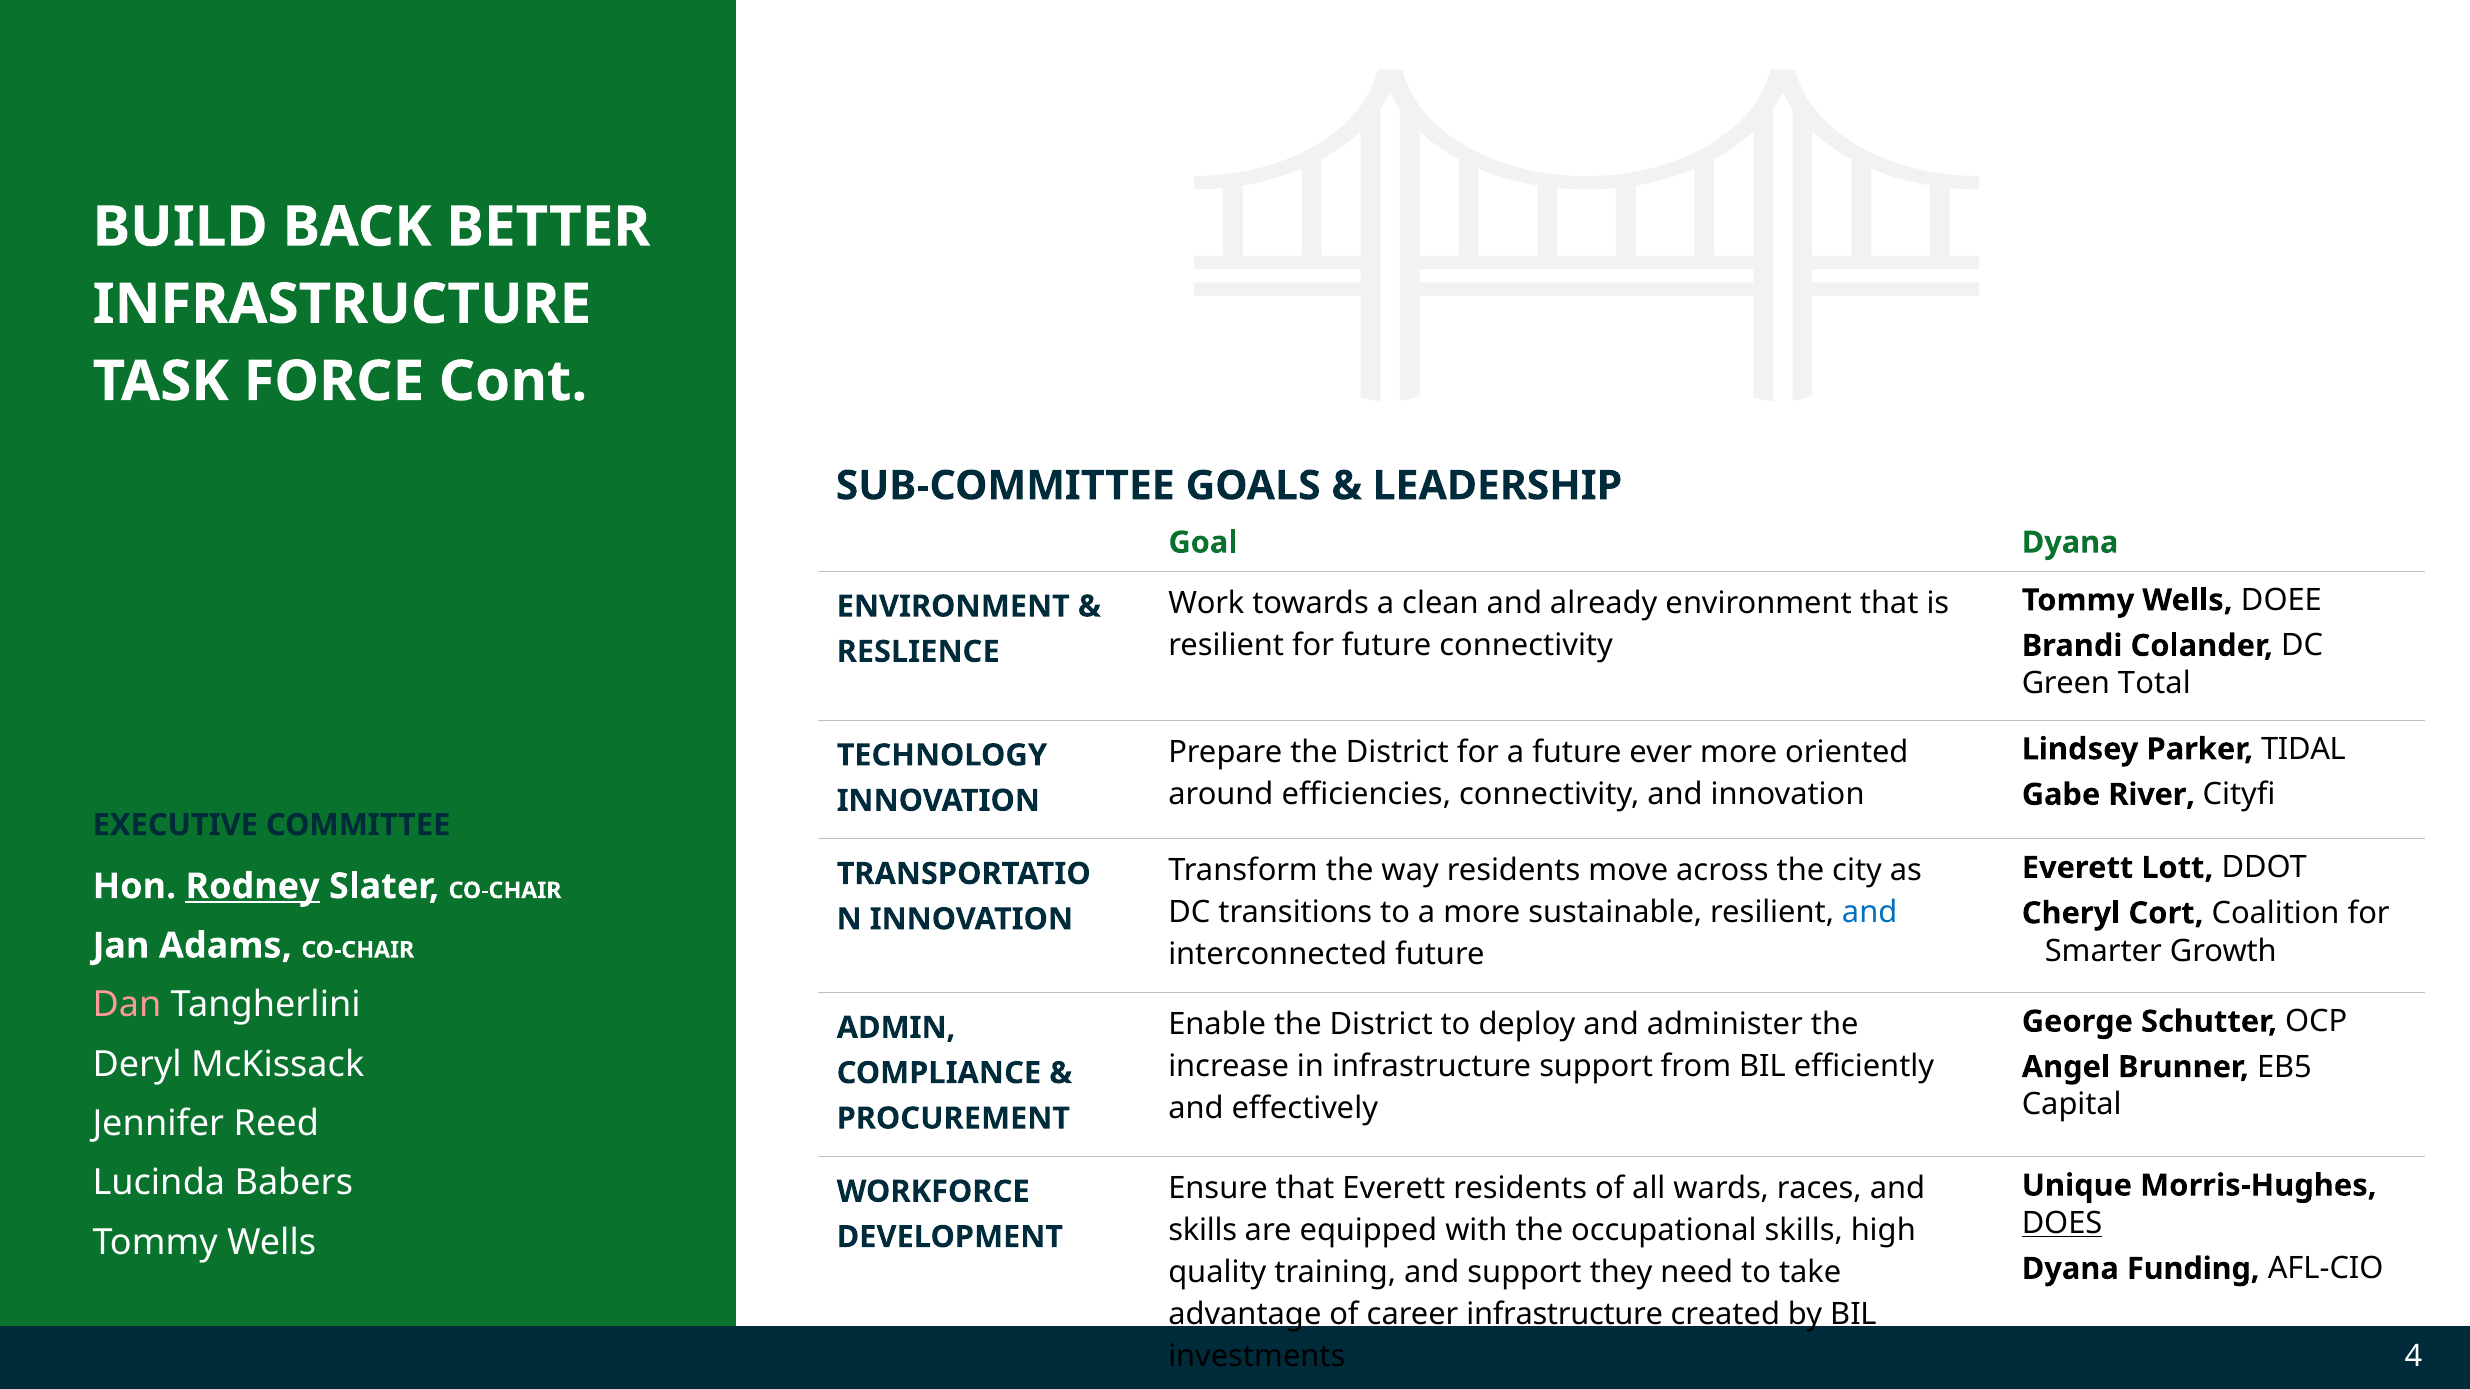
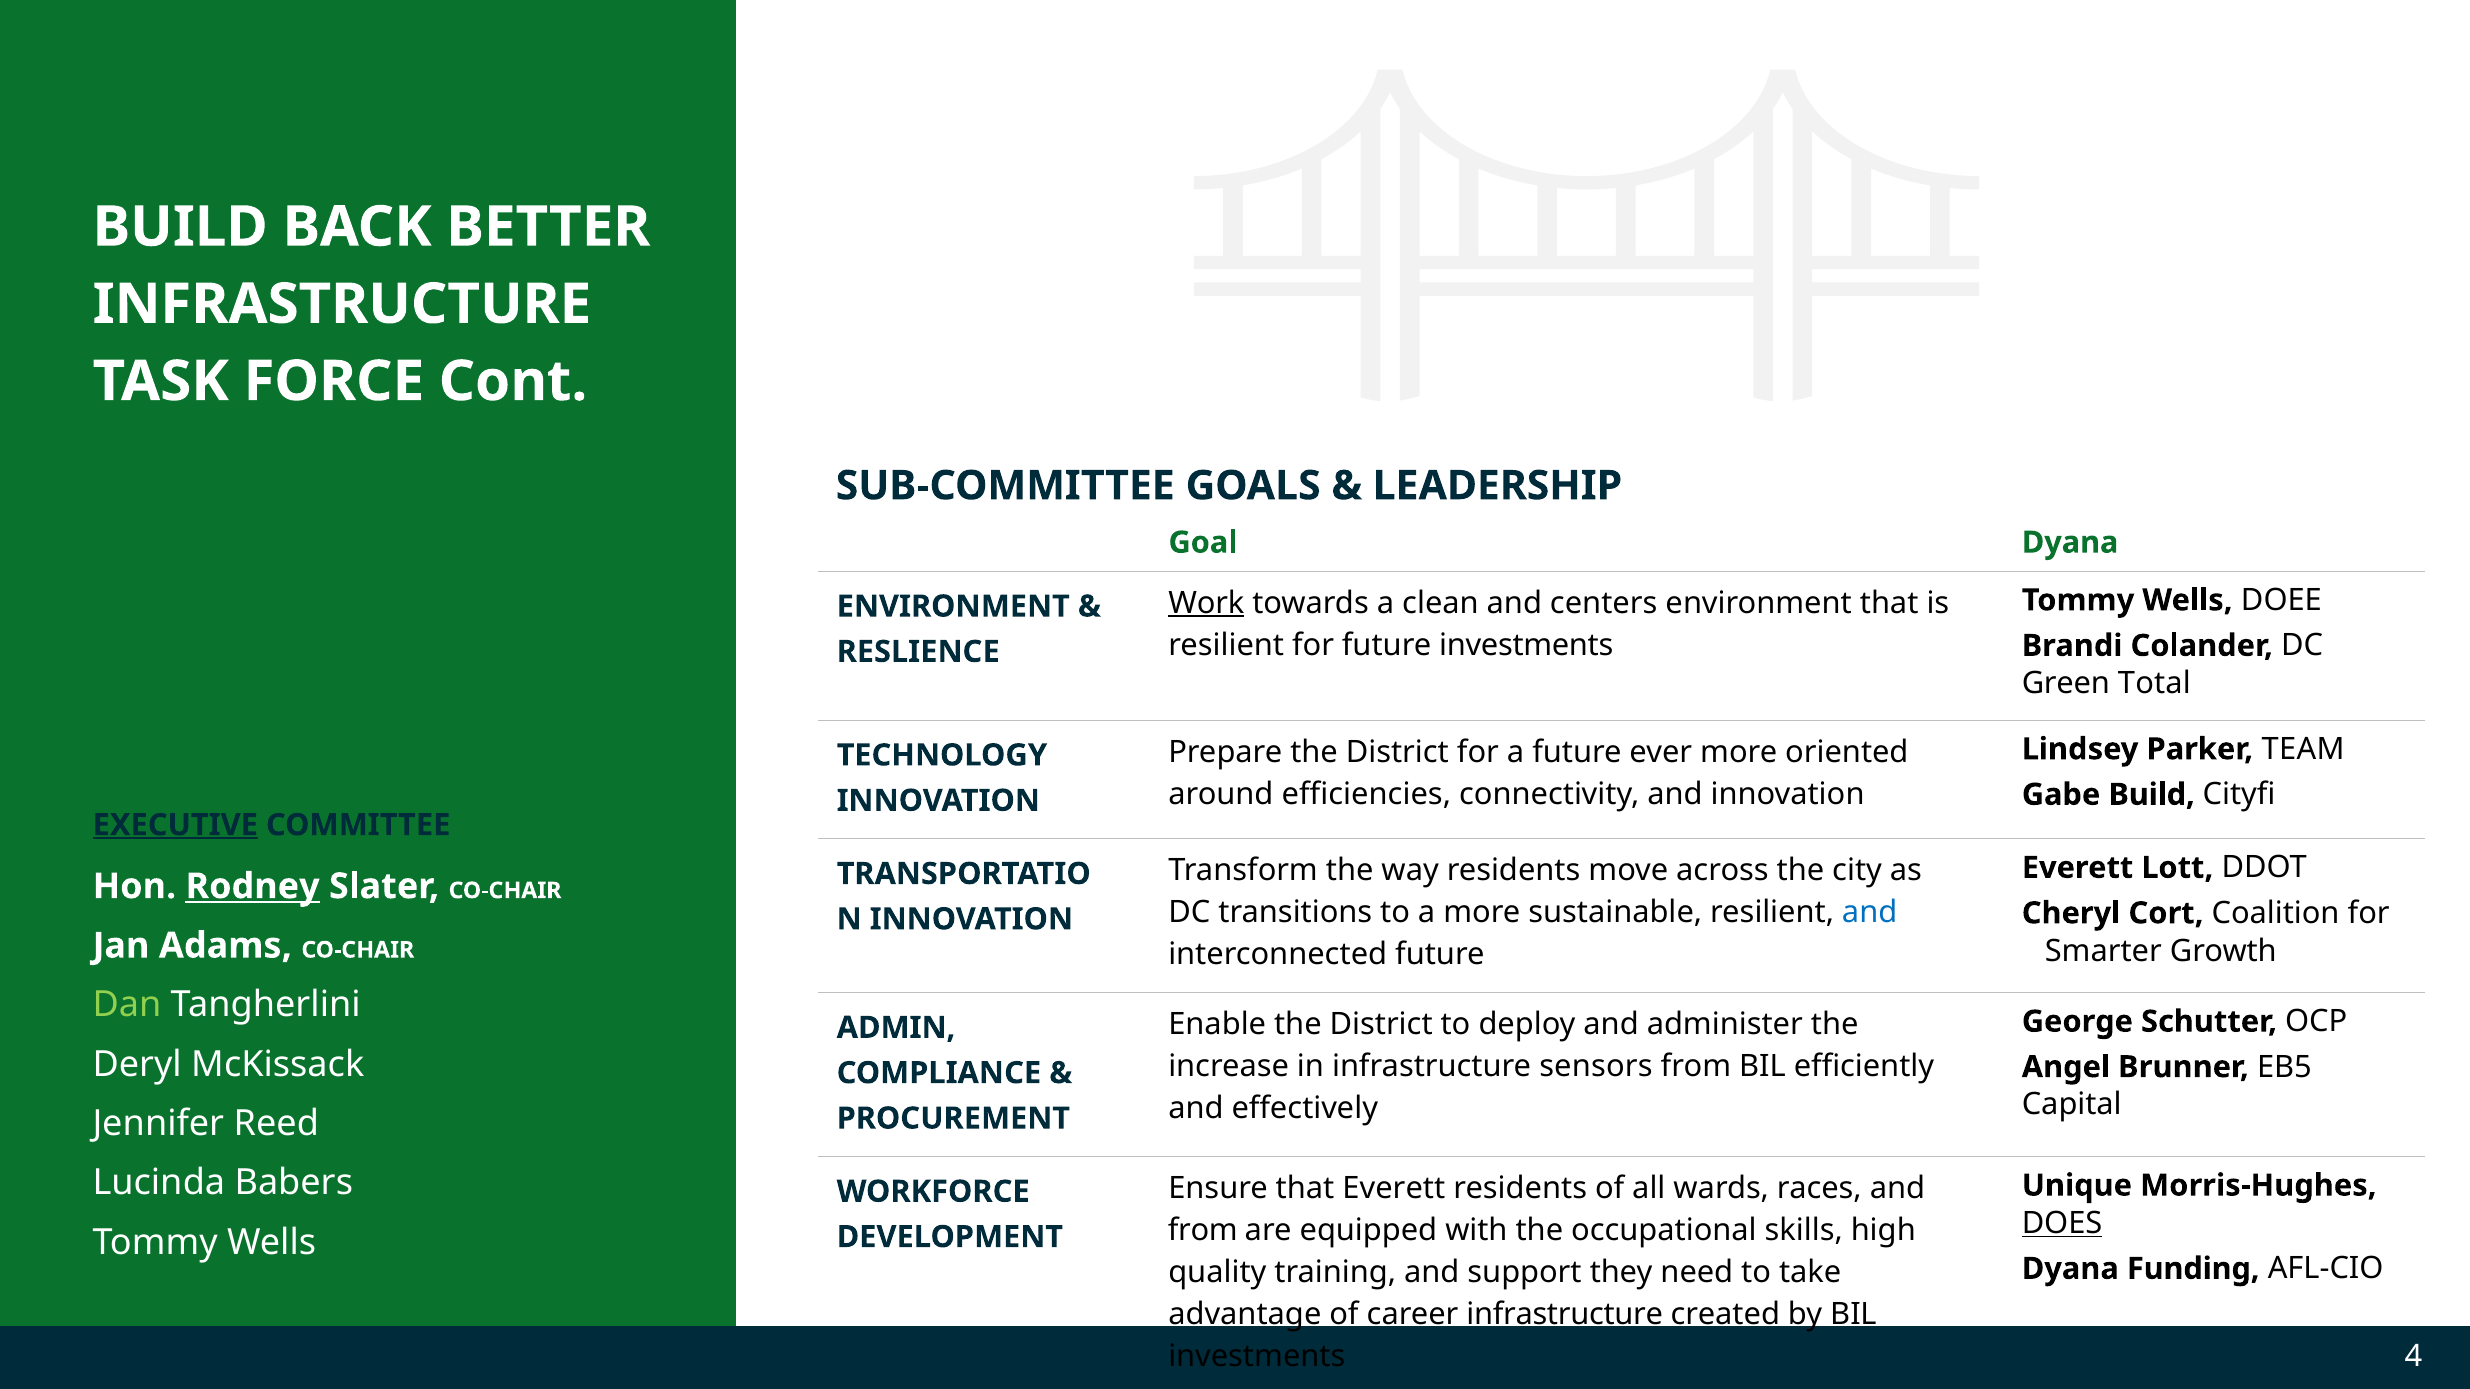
Work underline: none -> present
already: already -> centers
future connectivity: connectivity -> investments
TIDAL: TIDAL -> TEAM
Gabe River: River -> Build
EXECUTIVE underline: none -> present
Dan colour: pink -> light green
infrastructure support: support -> sensors
skills at (1203, 1231): skills -> from
